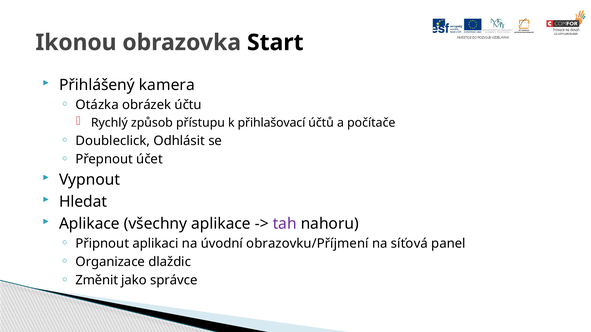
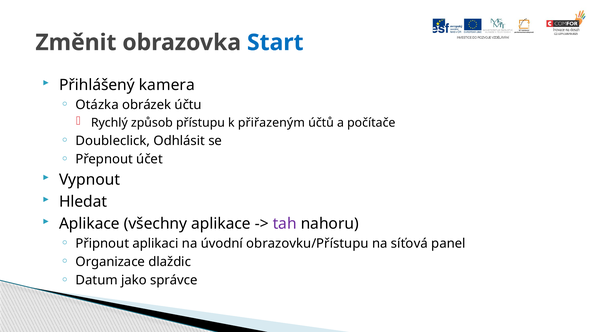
Ikonou: Ikonou -> Změnit
Start colour: black -> blue
přihlašovací: přihlašovací -> přiřazeným
obrazovku/Příjmení: obrazovku/Příjmení -> obrazovku/Přístupu
Změnit: Změnit -> Datum
